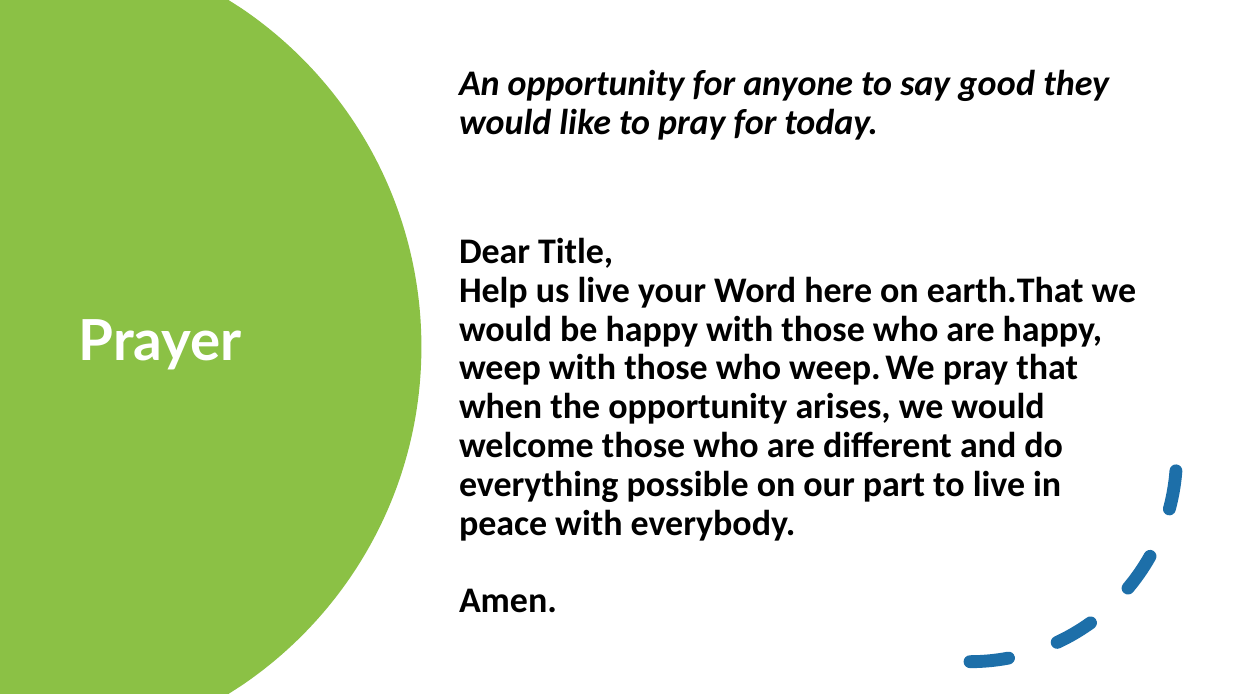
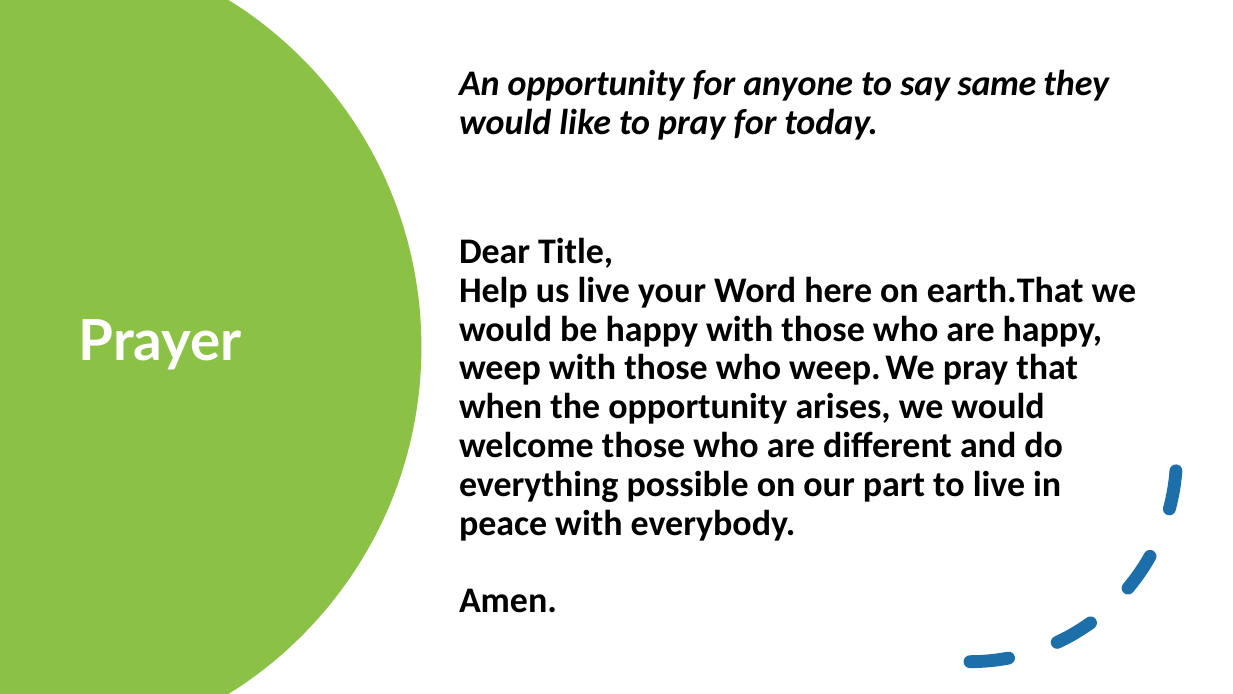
good: good -> same
